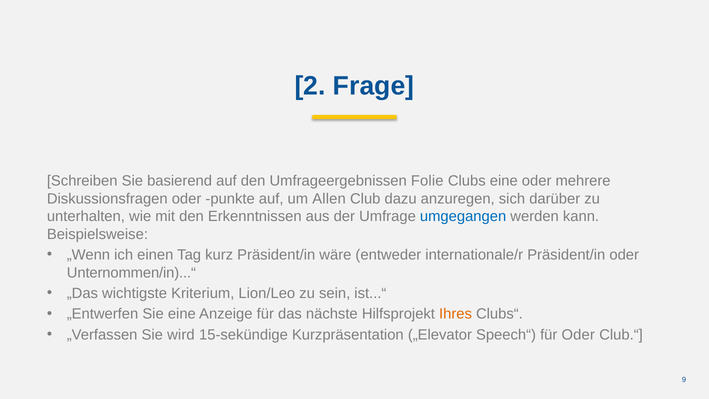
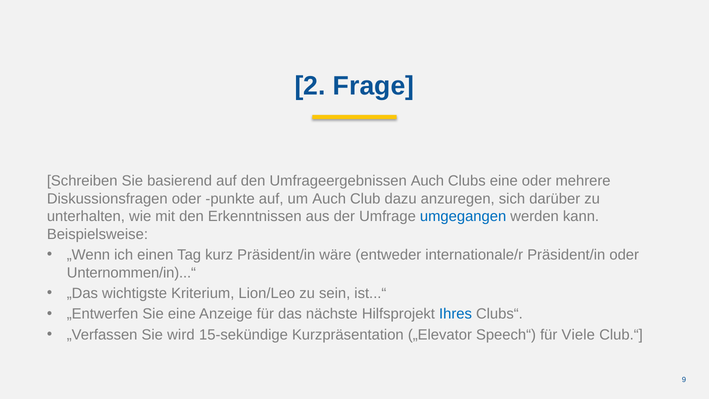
Umfrageergebnissen Folie: Folie -> Auch
um Allen: Allen -> Auch
Ihres colour: orange -> blue
für Oder: Oder -> Viele
